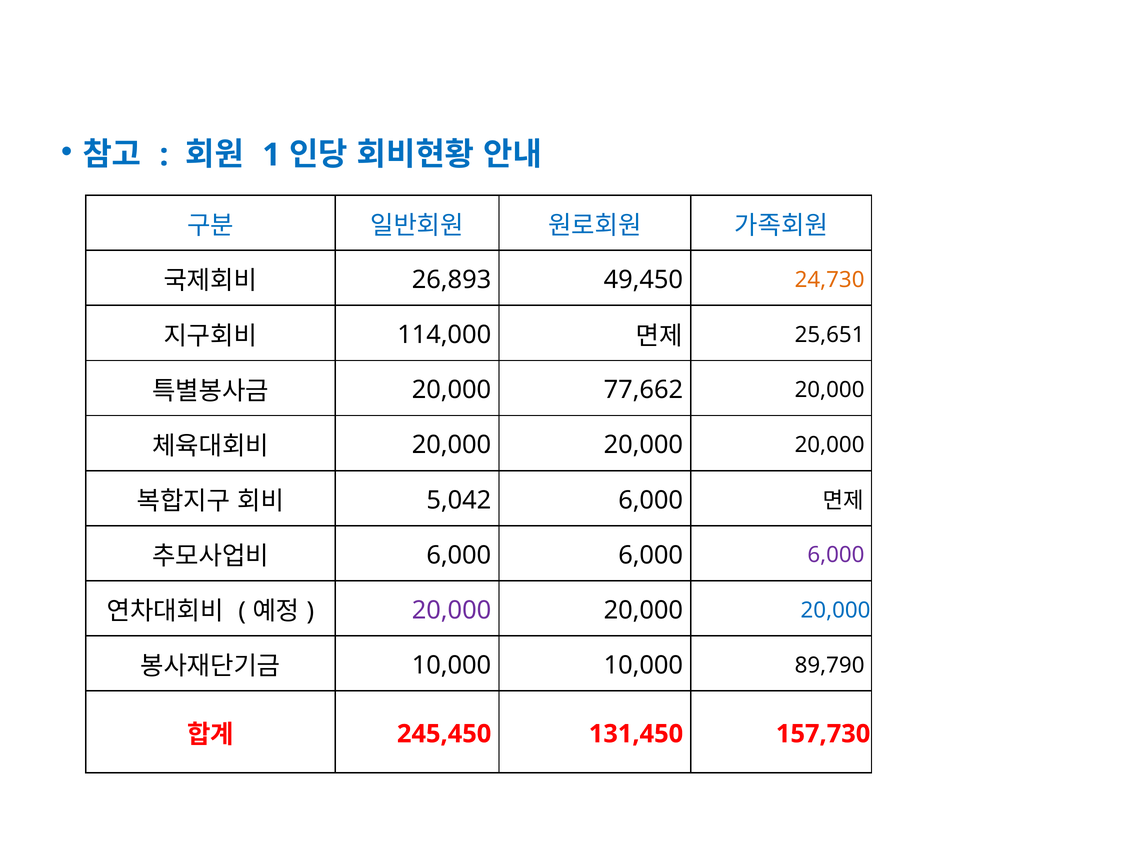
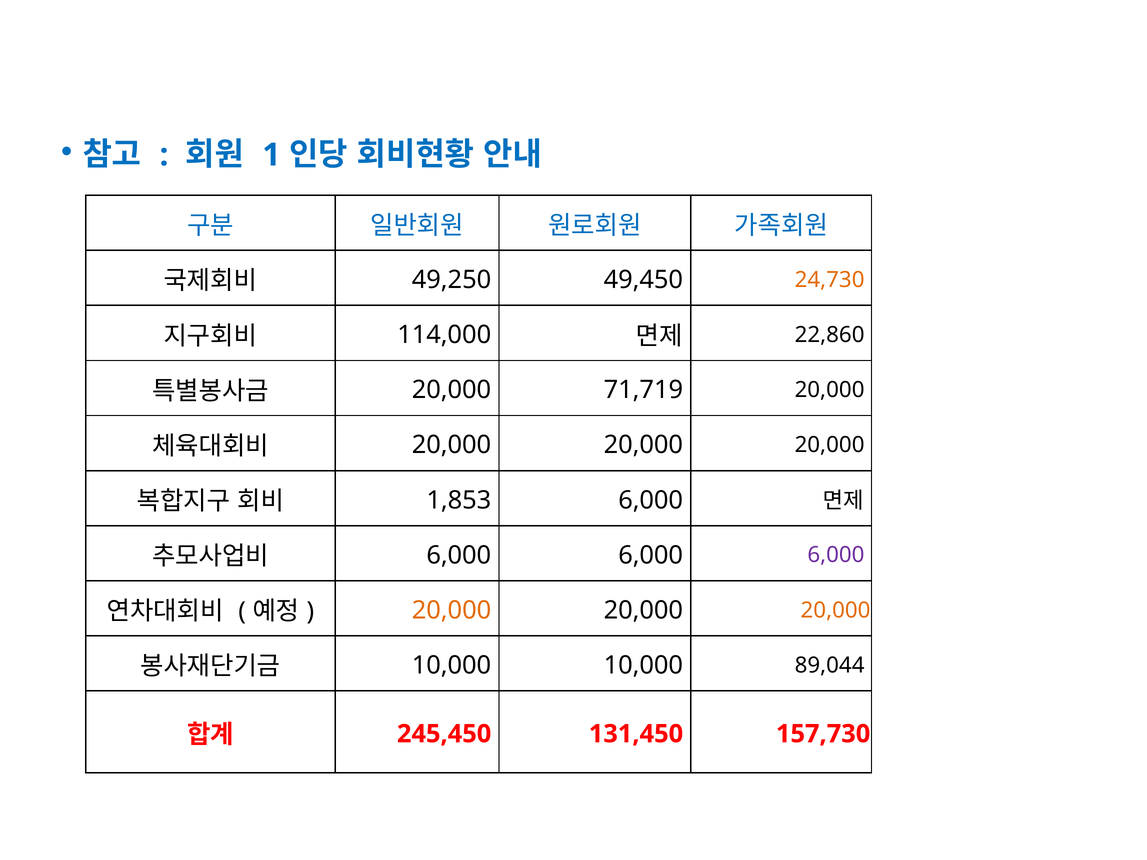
26,893: 26,893 -> 49,250
25,651: 25,651 -> 22,860
77,662: 77,662 -> 71,719
5,042: 5,042 -> 1,853
20,000 at (452, 610) colour: purple -> orange
20,000 at (836, 610) colour: blue -> orange
89,790: 89,790 -> 89,044
